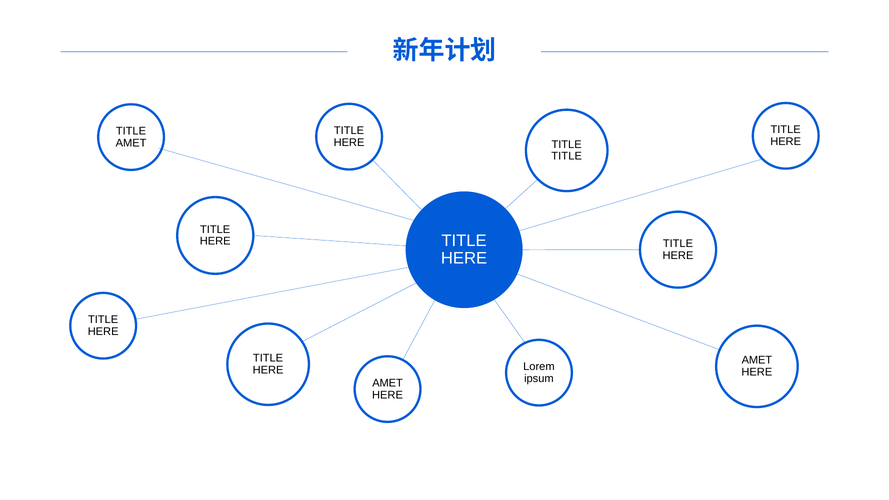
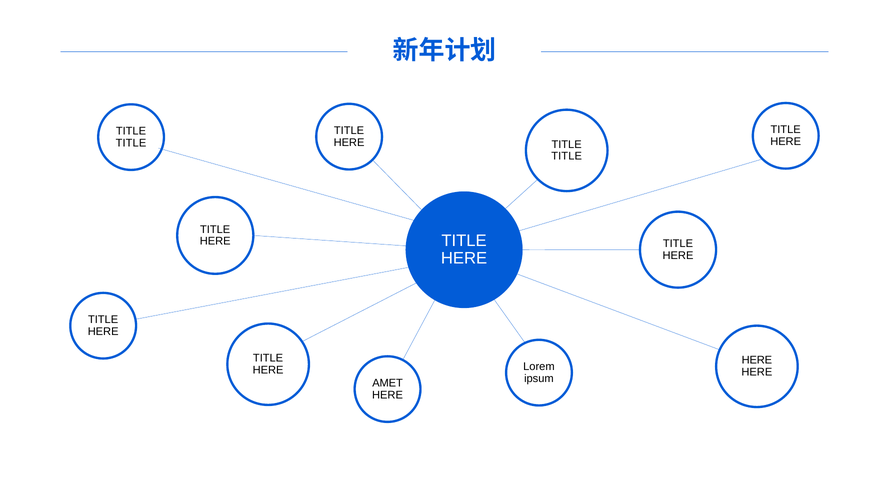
AMET at (131, 143): AMET -> TITLE
AMET at (757, 360): AMET -> HERE
